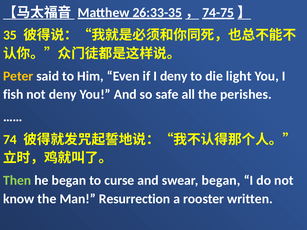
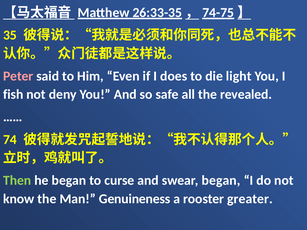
Peter colour: yellow -> pink
I deny: deny -> does
perishes: perishes -> revealed
Resurrection: Resurrection -> Genuineness
written: written -> greater
